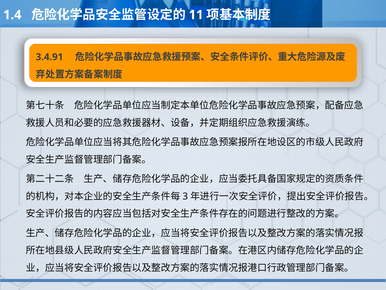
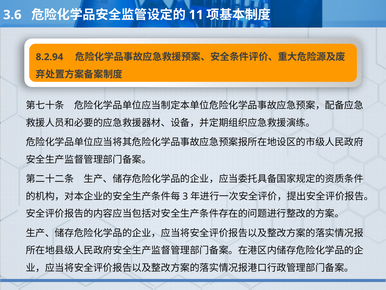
1.4: 1.4 -> 3.6
3.4.91: 3.4.91 -> 8.2.94
